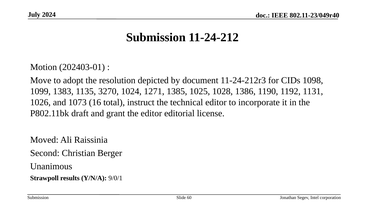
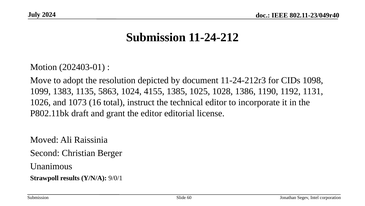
3270: 3270 -> 5863
1271: 1271 -> 4155
